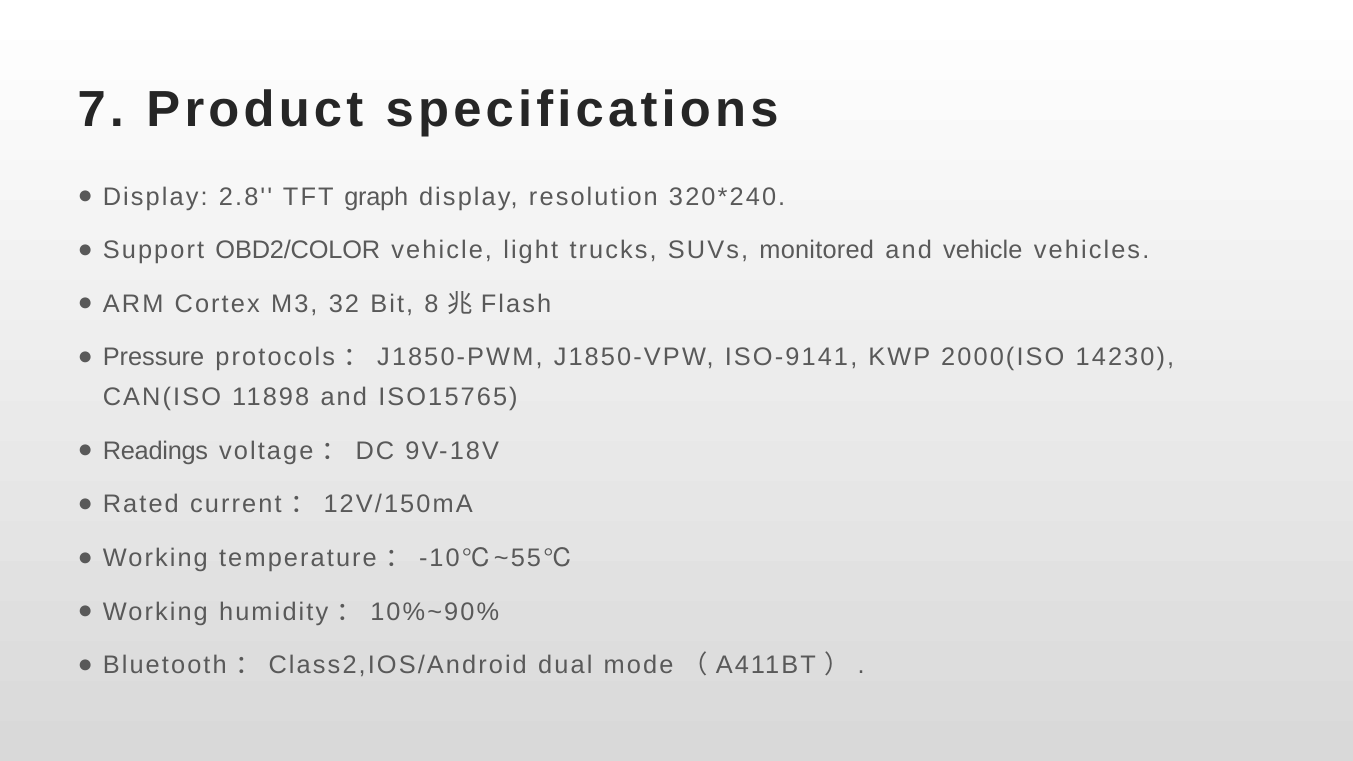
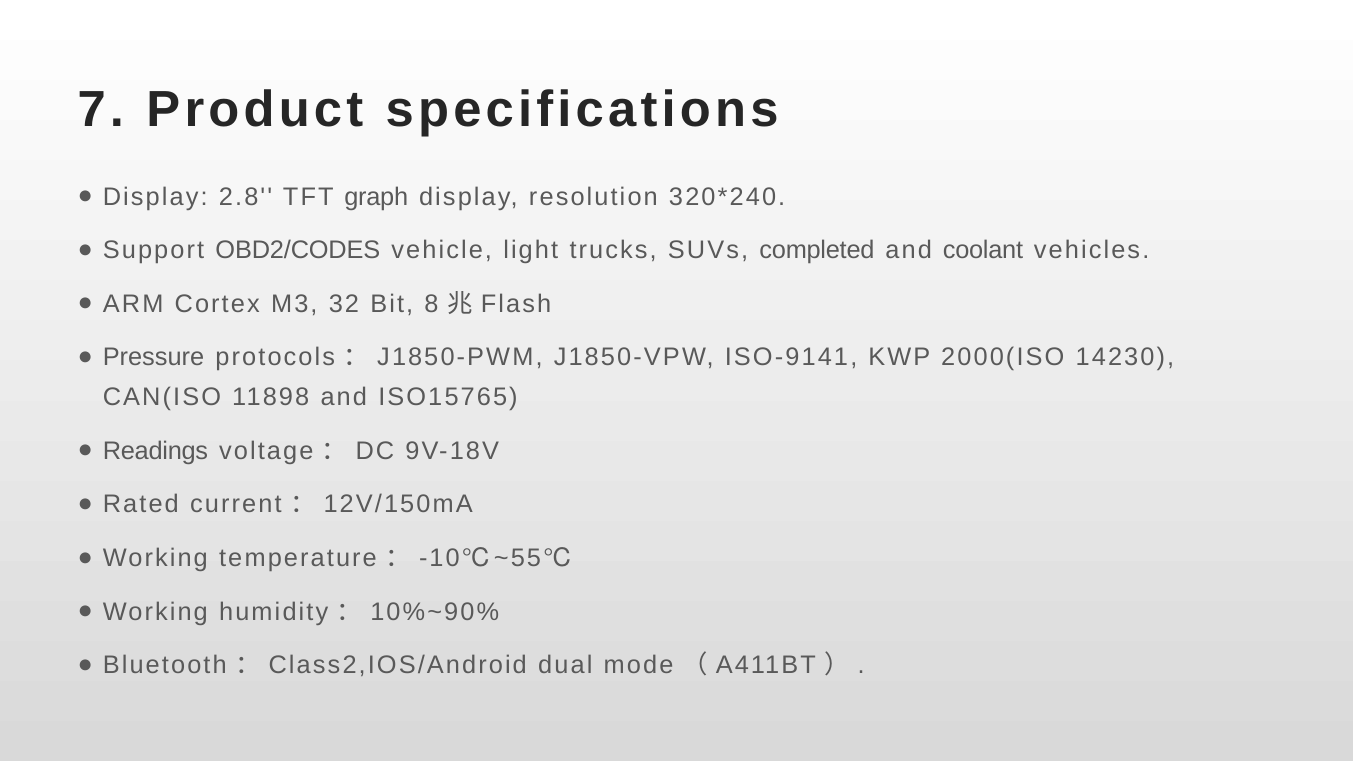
OBD2/COLOR: OBD2/COLOR -> OBD2/CODES
monitored: monitored -> completed
and vehicle: vehicle -> coolant
